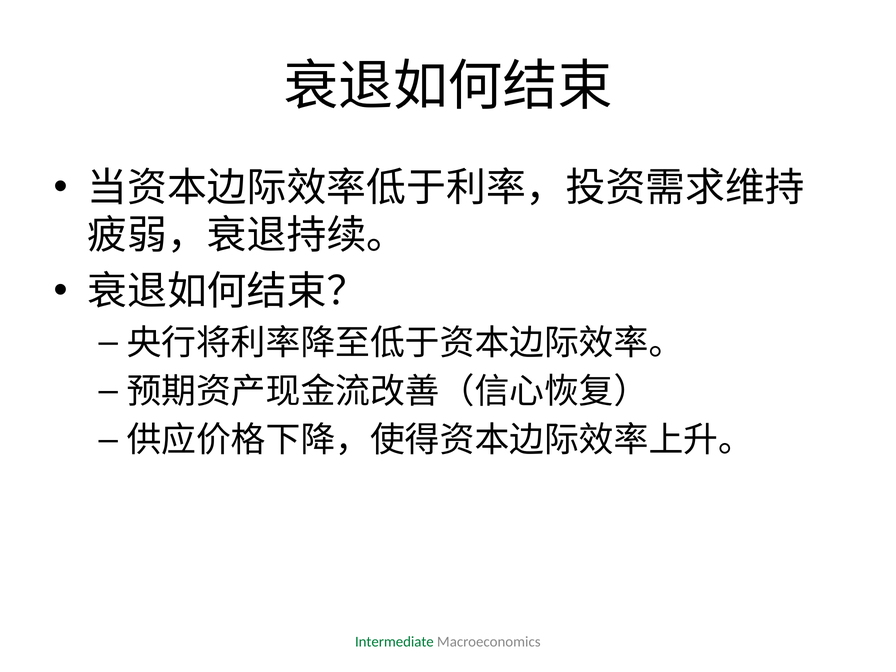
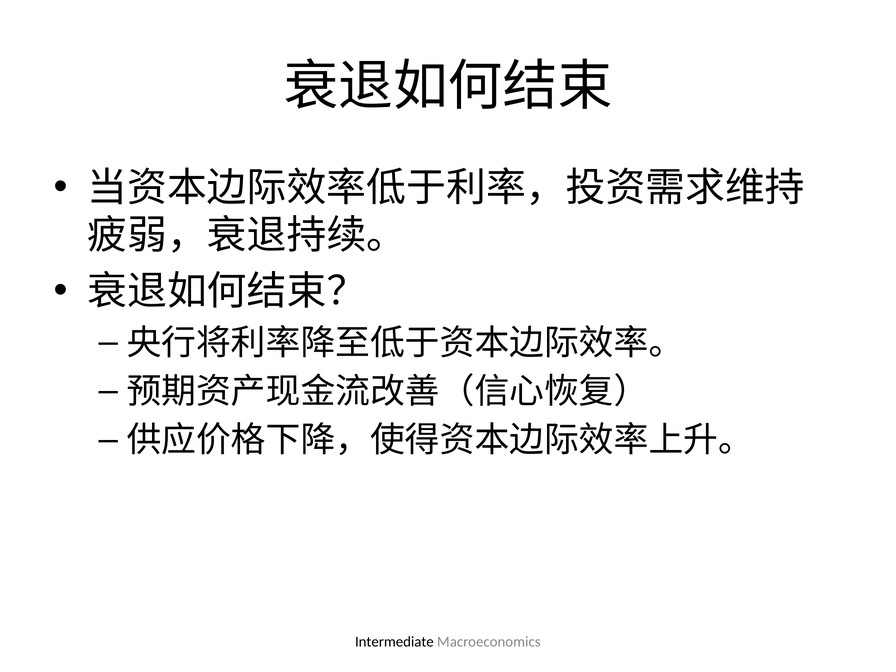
Intermediate colour: green -> black
